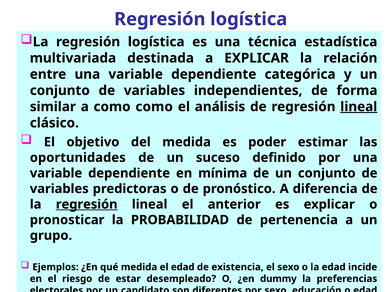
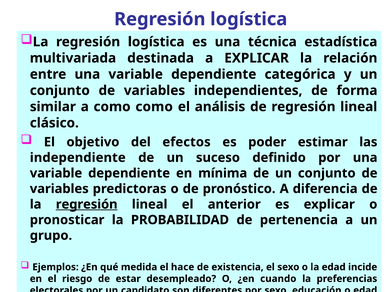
lineal at (359, 107) underline: present -> none
del medida: medida -> efectos
oportunidades: oportunidades -> independiente
el edad: edad -> hace
dummy: dummy -> cuando
